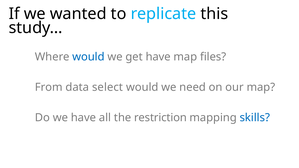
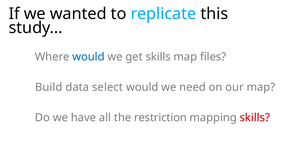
get have: have -> skills
From: From -> Build
skills at (255, 118) colour: blue -> red
